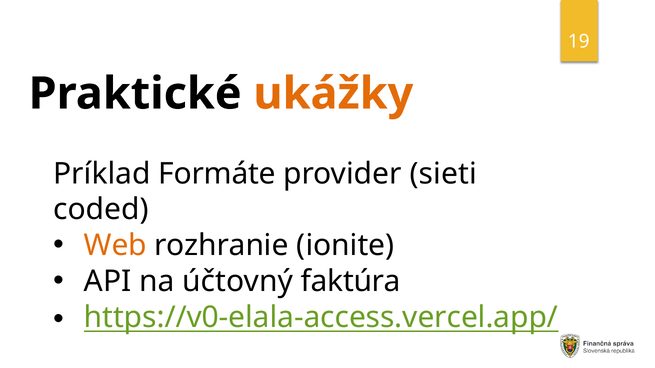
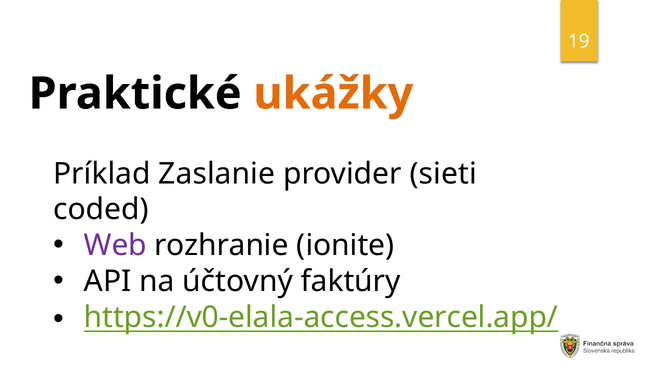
Formáte: Formáte -> Zaslanie
Web colour: orange -> purple
faktúra: faktúra -> faktúry
